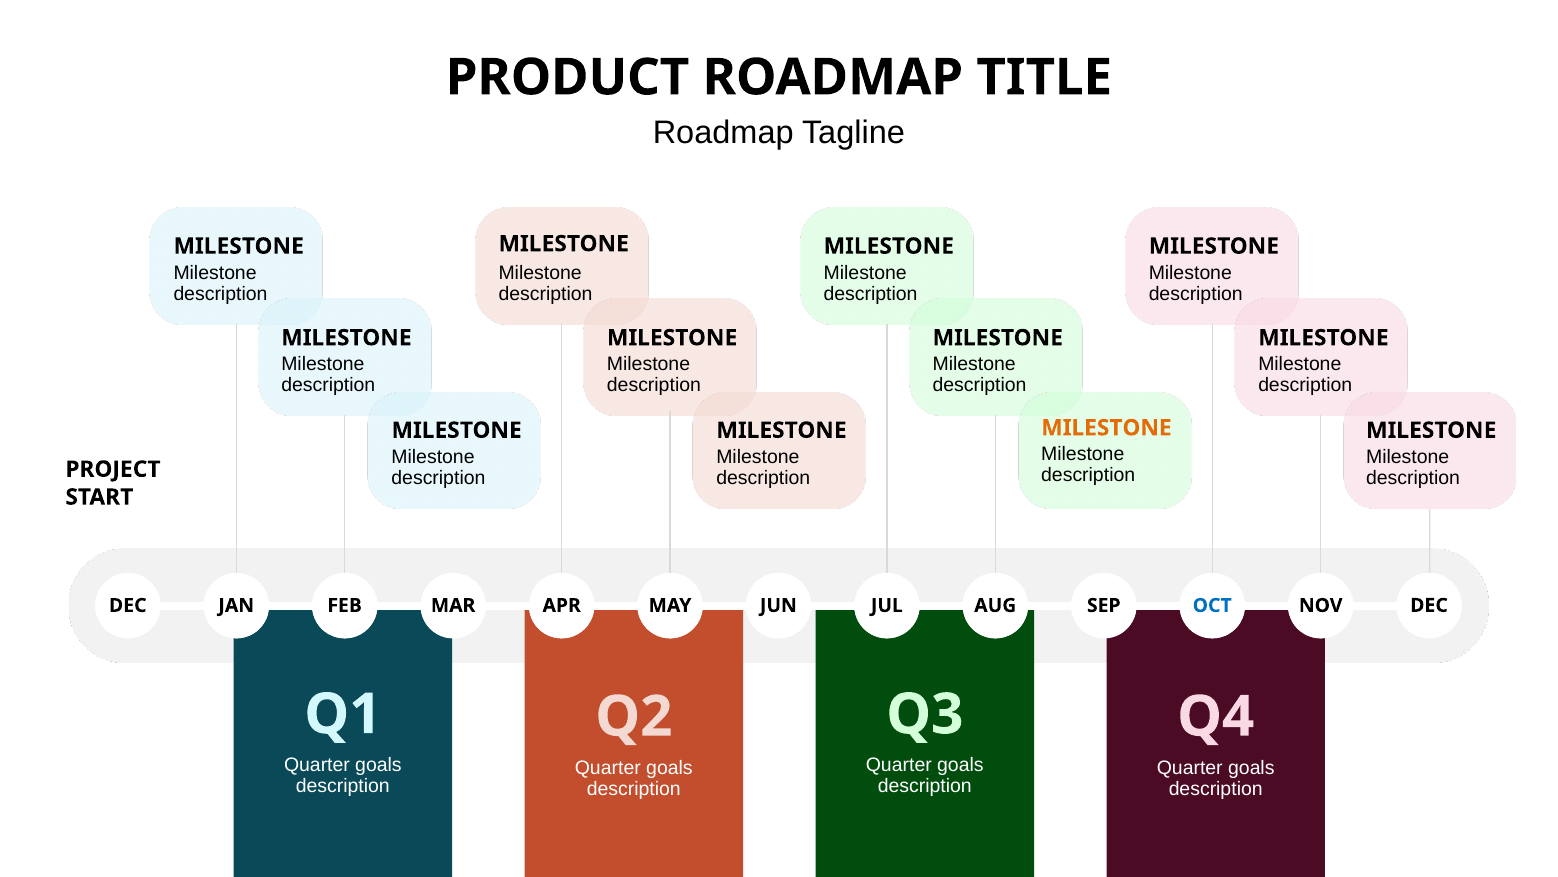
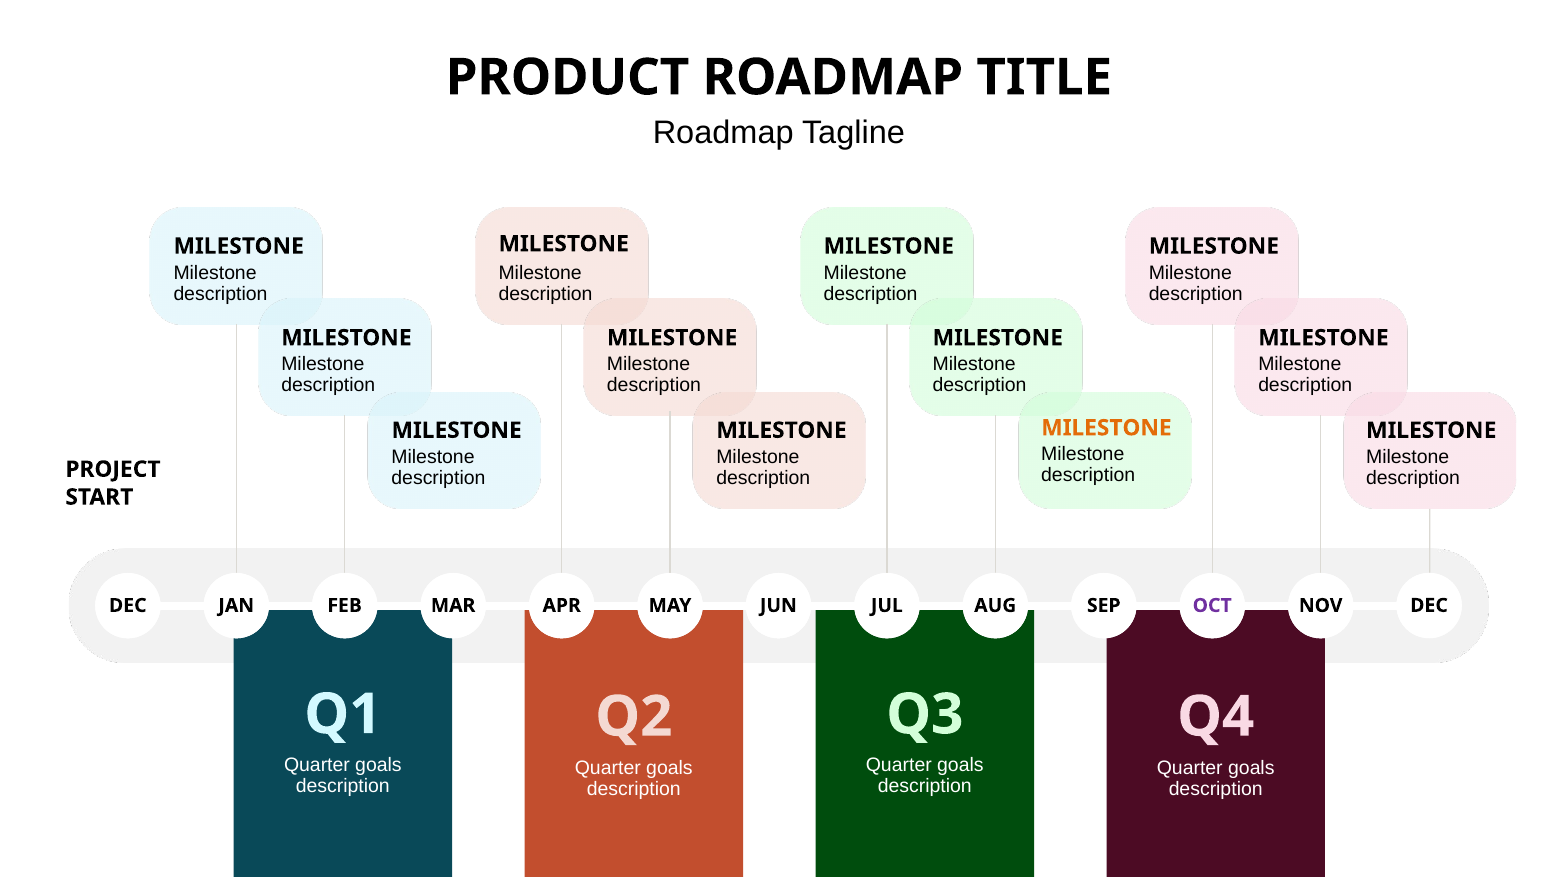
OCT colour: blue -> purple
